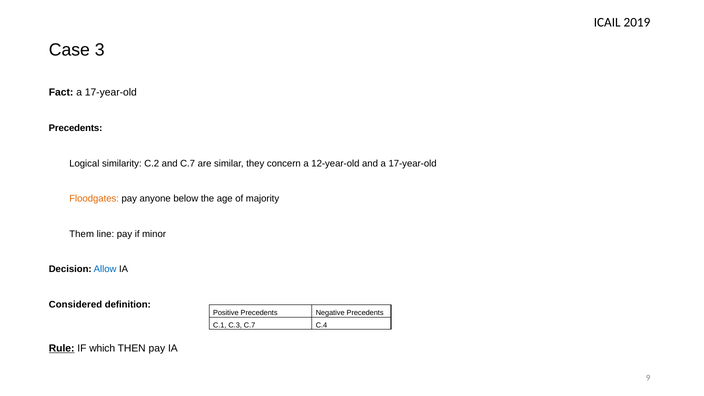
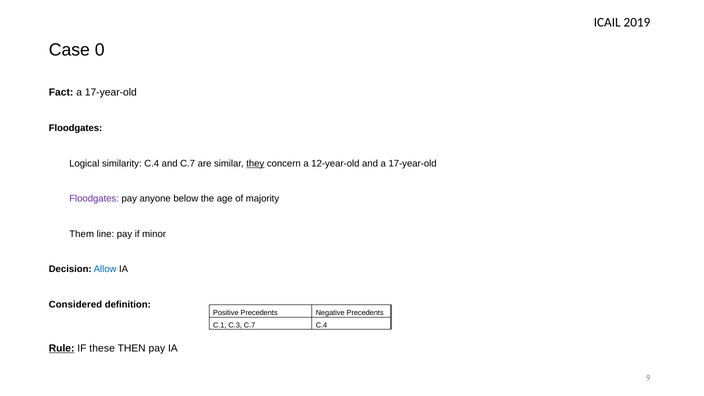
3: 3 -> 0
Precedents at (76, 128): Precedents -> Floodgates
similarity C.2: C.2 -> C.4
they underline: none -> present
Floodgates at (94, 199) colour: orange -> purple
which: which -> these
